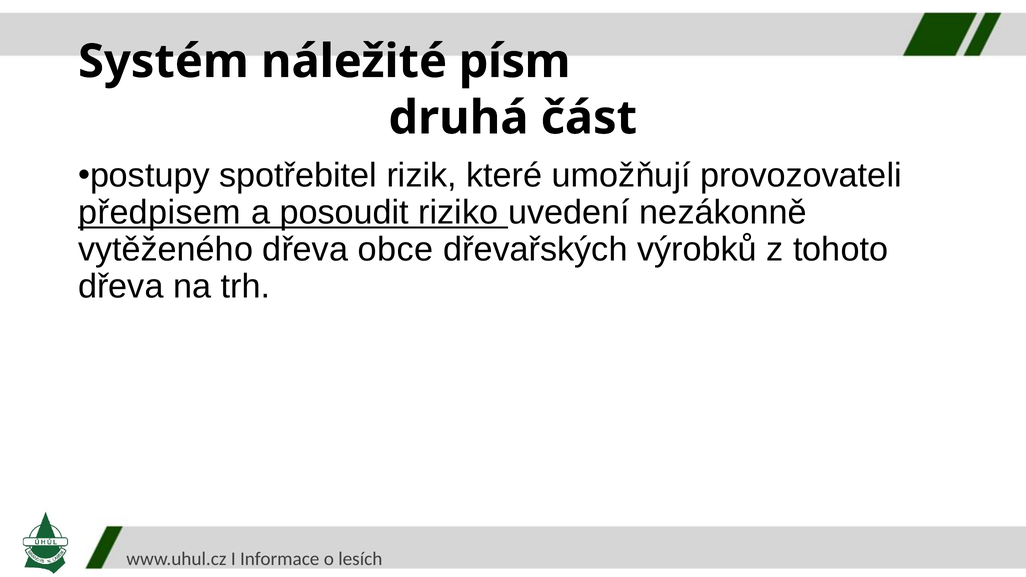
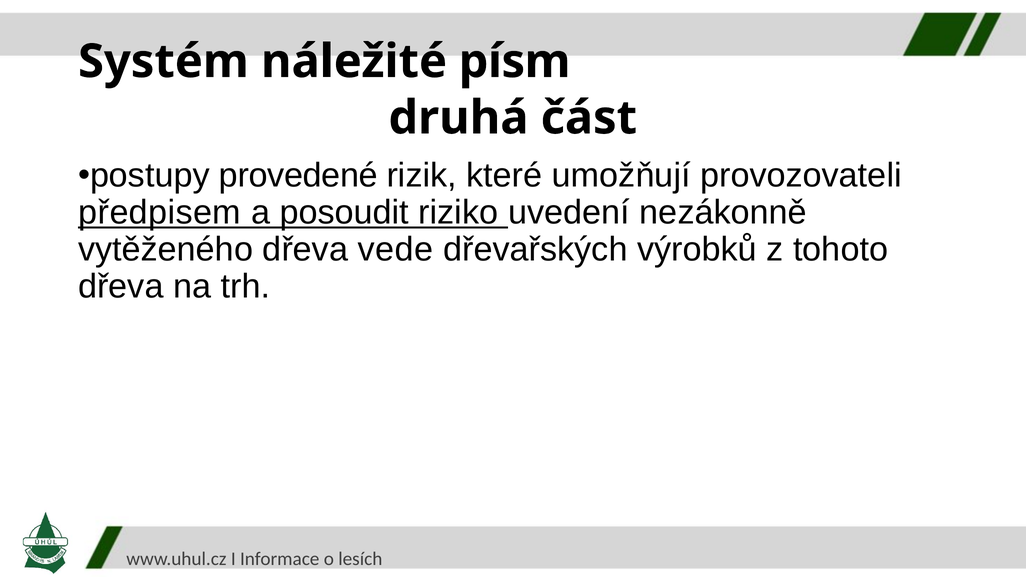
spotřebitel: spotřebitel -> provedené
obce: obce -> vede
